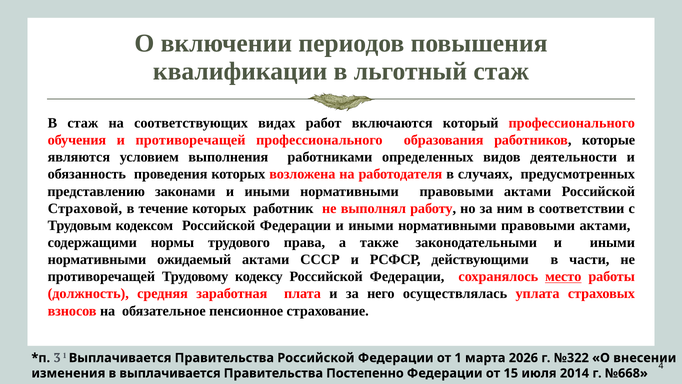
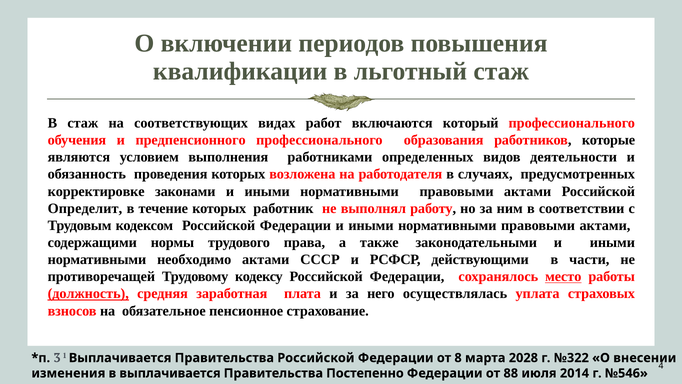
и противоречащей: противоречащей -> предпенсионного
представлению: представлению -> корректировке
Страховой: Страховой -> Определит
ожидаемый: ожидаемый -> необходимо
должность underline: none -> present
от 1: 1 -> 8
2026: 2026 -> 2028
15: 15 -> 88
№668: №668 -> №546
